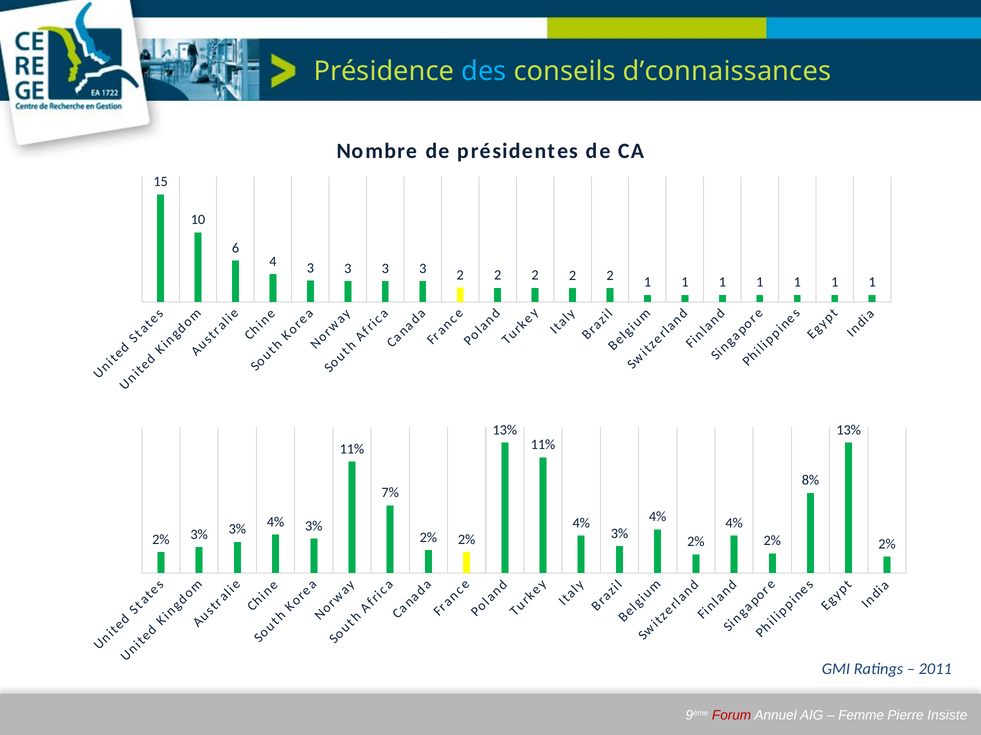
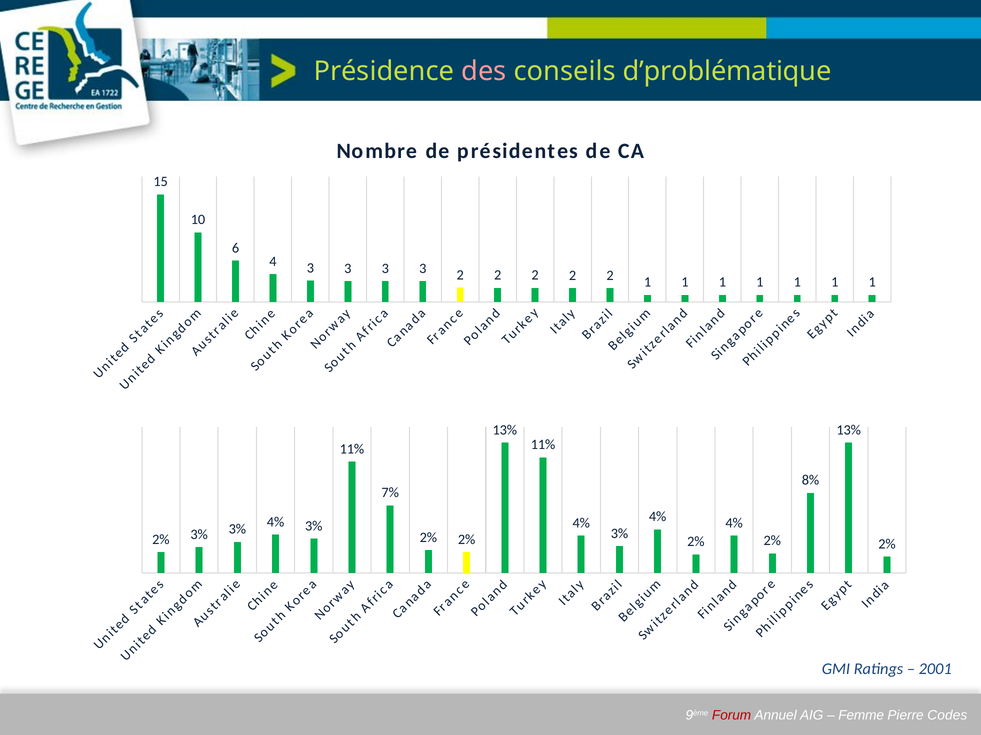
des colour: light blue -> pink
d’connaissances: d’connaissances -> d’problématique
2011: 2011 -> 2001
Insiste: Insiste -> Codes
